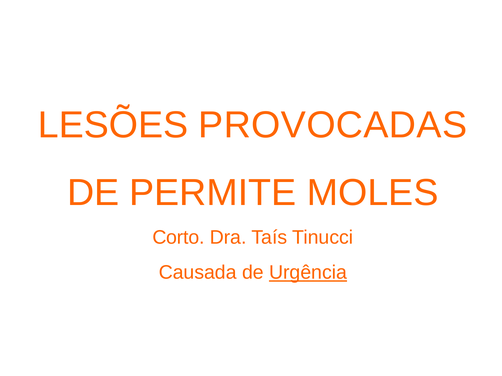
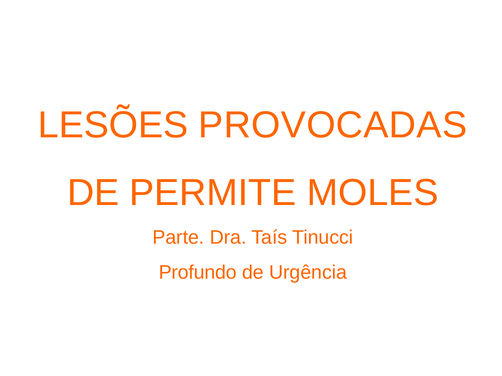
Corto: Corto -> Parte
Causada: Causada -> Profundo
Urgência underline: present -> none
